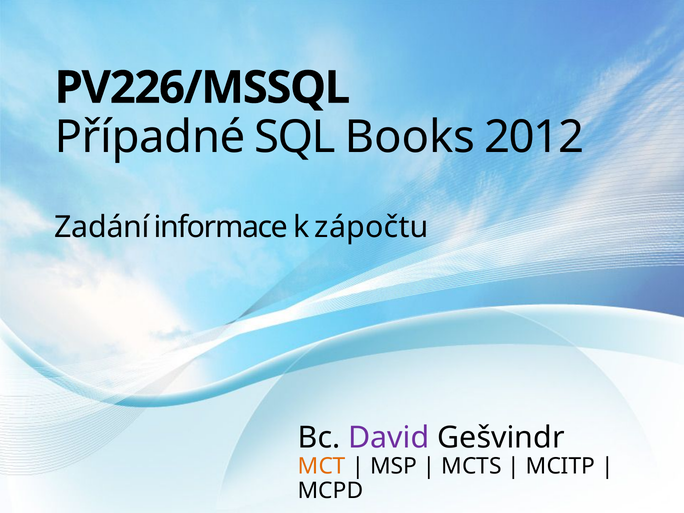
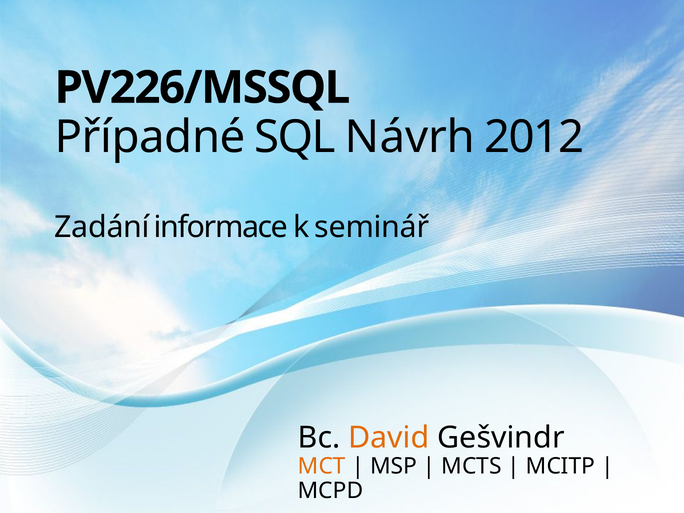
Books: Books -> Návrh
zápočtu: zápočtu -> seminář
David colour: purple -> orange
